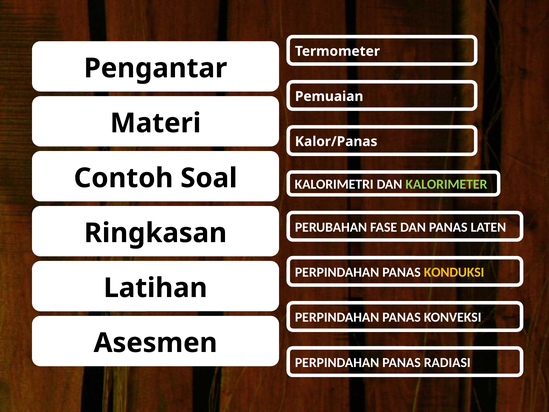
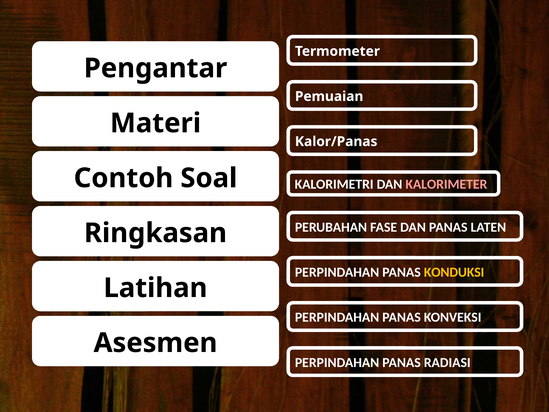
KALORIMETER colour: light green -> pink
